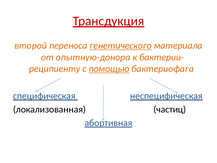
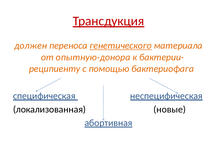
второй: второй -> должен
помощью underline: present -> none
частиц: частиц -> новые
